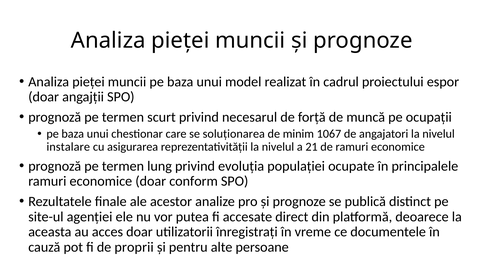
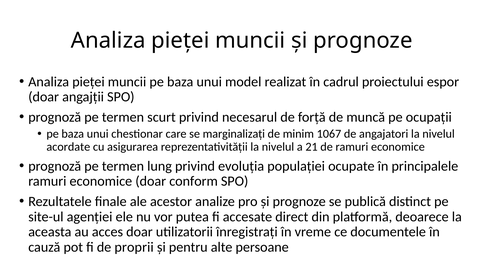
soluționarea: soluționarea -> marginalizați
instalare: instalare -> acordate
